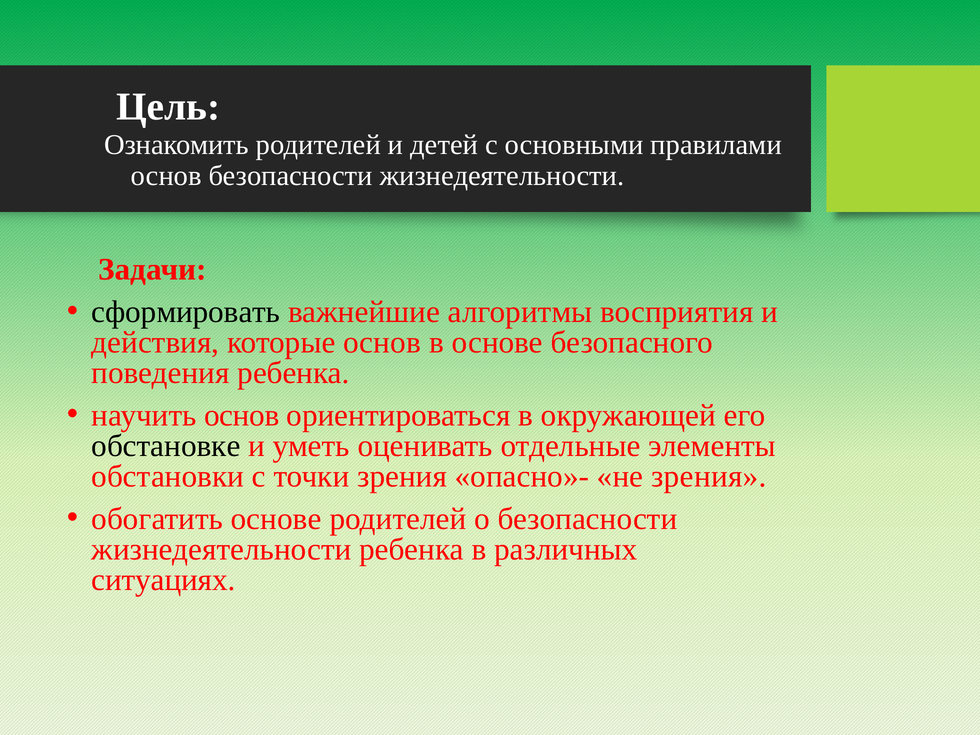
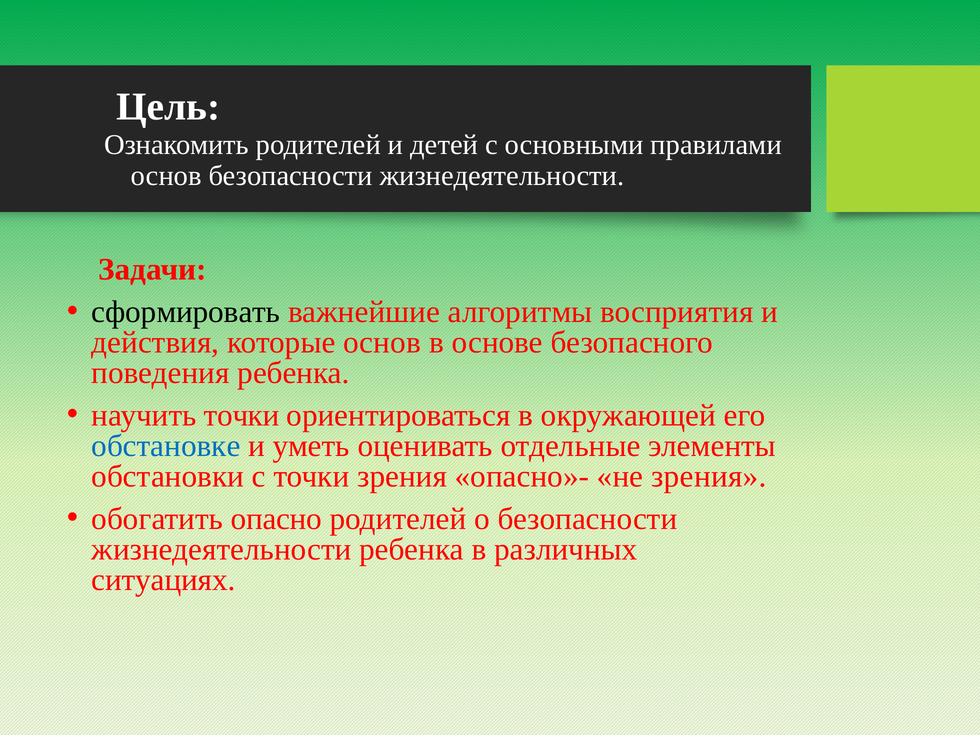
научить основ: основ -> точки
обстановке colour: black -> blue
обогатить основе: основе -> опасно
